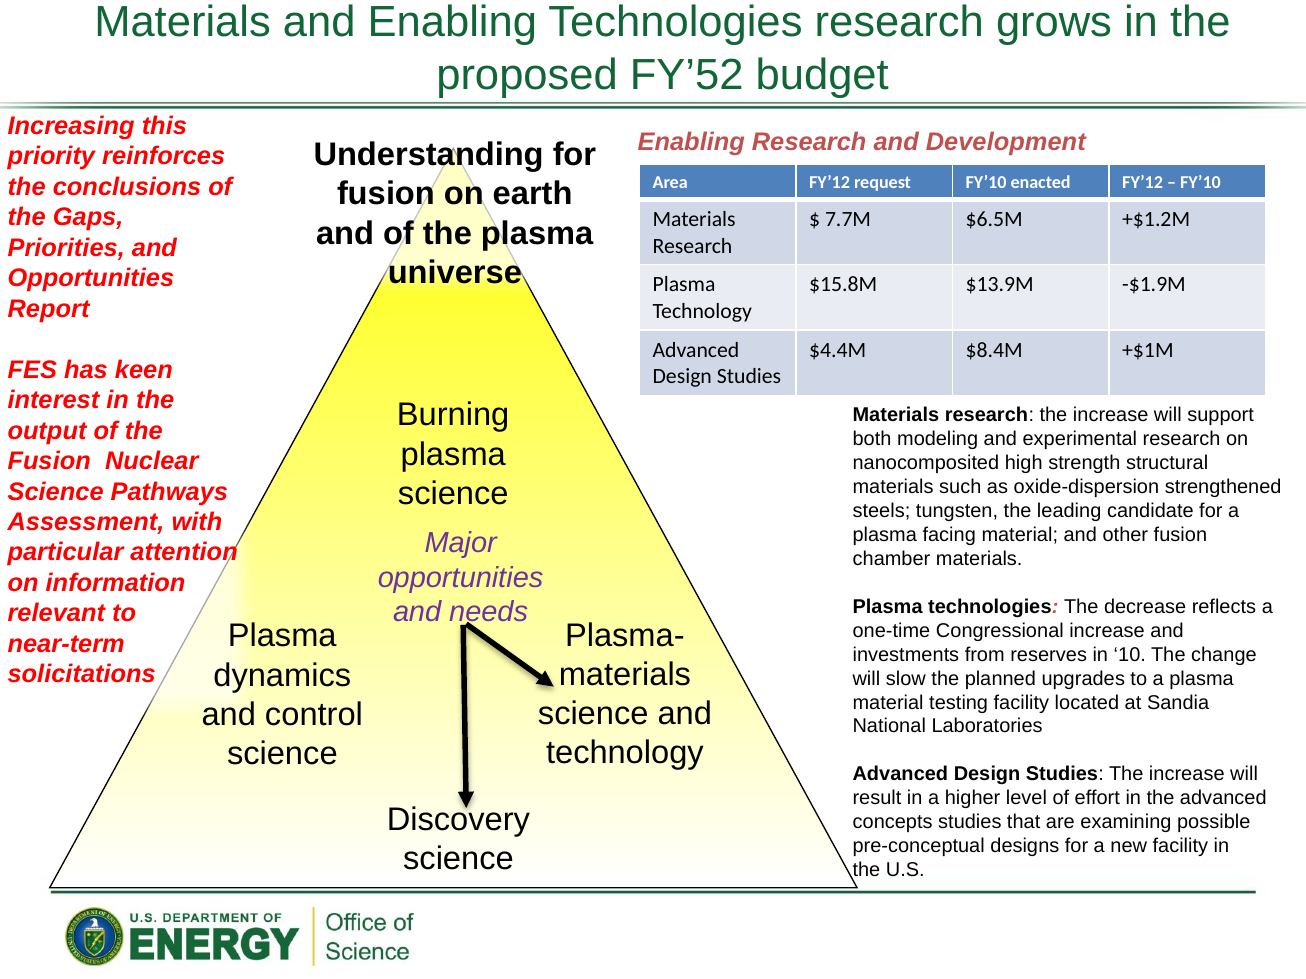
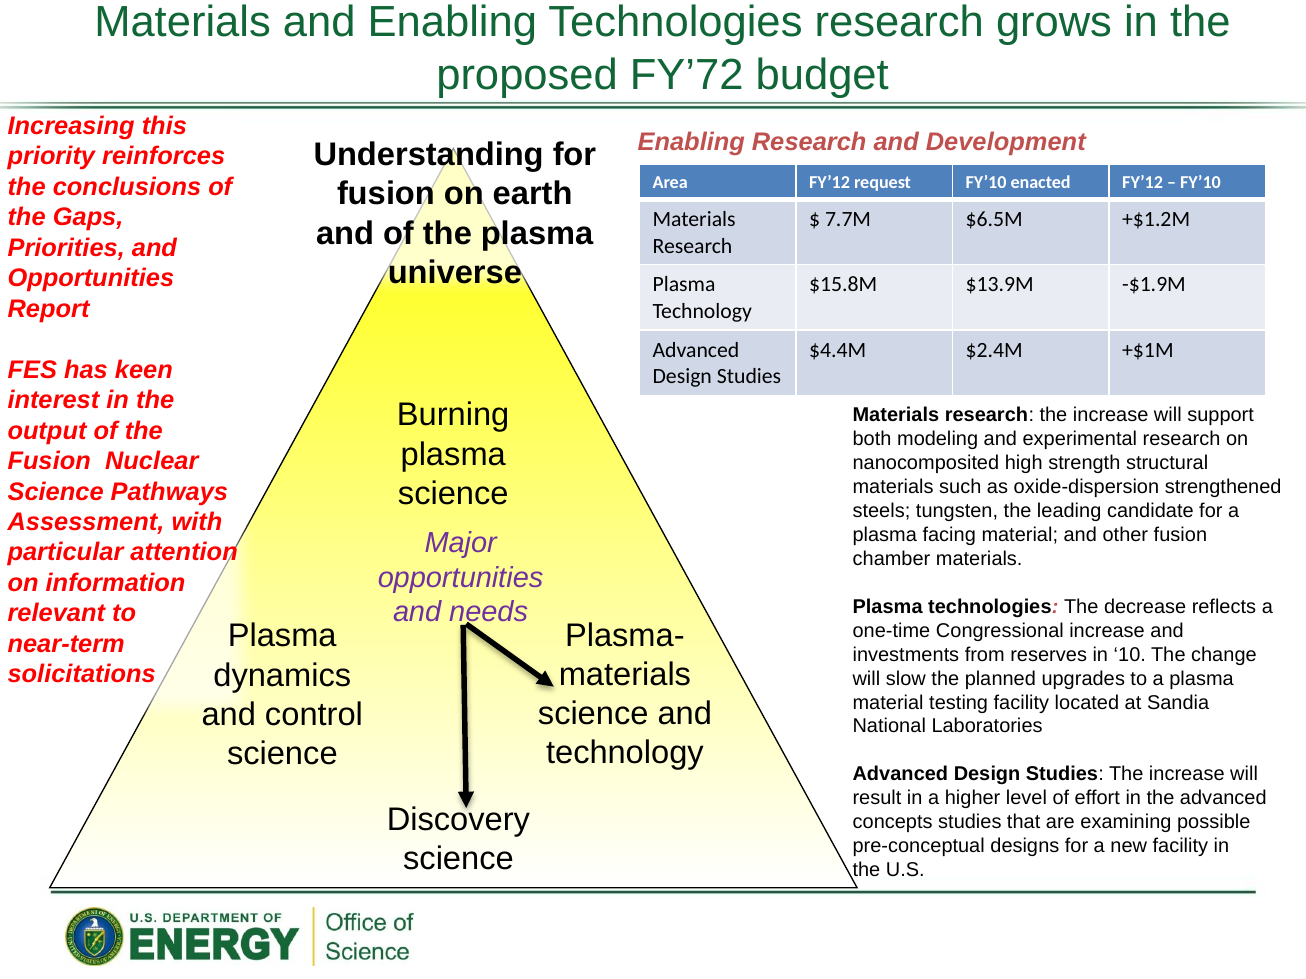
FY’52: FY’52 -> FY’72
$8.4M: $8.4M -> $2.4M
